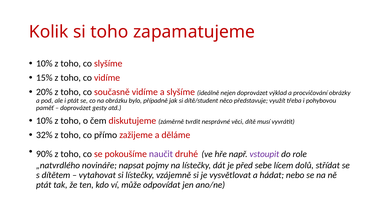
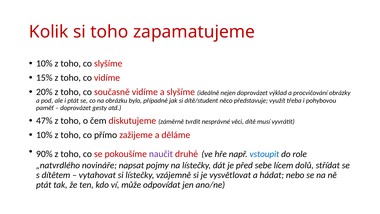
10% at (44, 121): 10% -> 47%
32% at (44, 135): 32% -> 10%
vstoupit colour: purple -> blue
